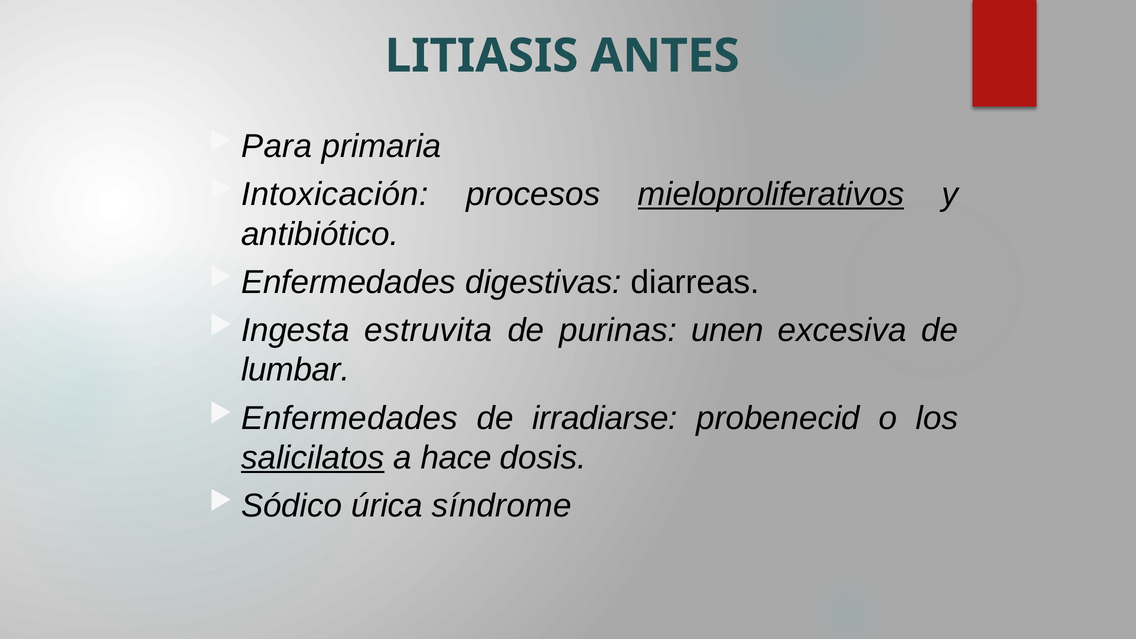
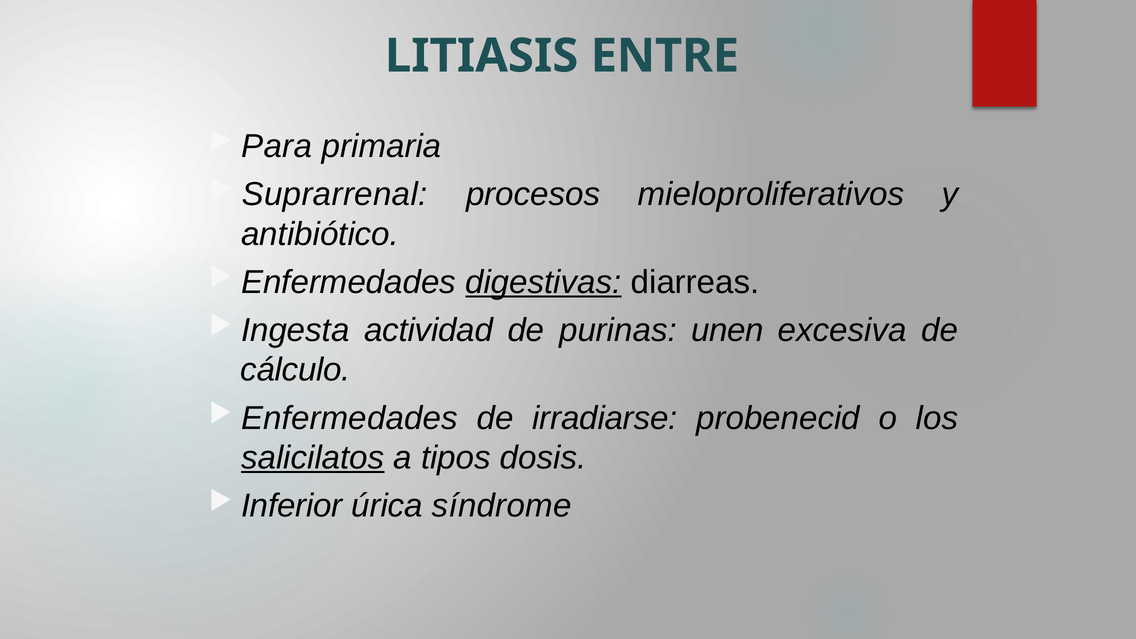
ANTES: ANTES -> ENTRE
Intoxicación: Intoxicación -> Suprarrenal
mieloproliferativos underline: present -> none
digestivas underline: none -> present
estruvita: estruvita -> actividad
lumbar: lumbar -> cálculo
hace: hace -> tipos
Sódico: Sódico -> Inferior
